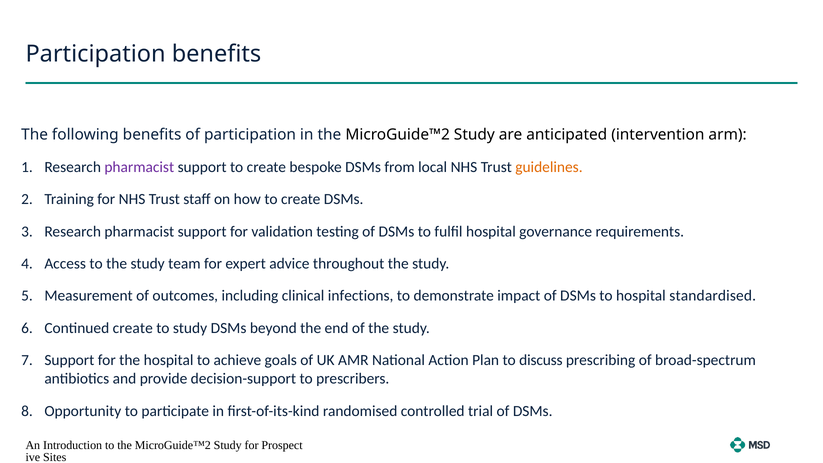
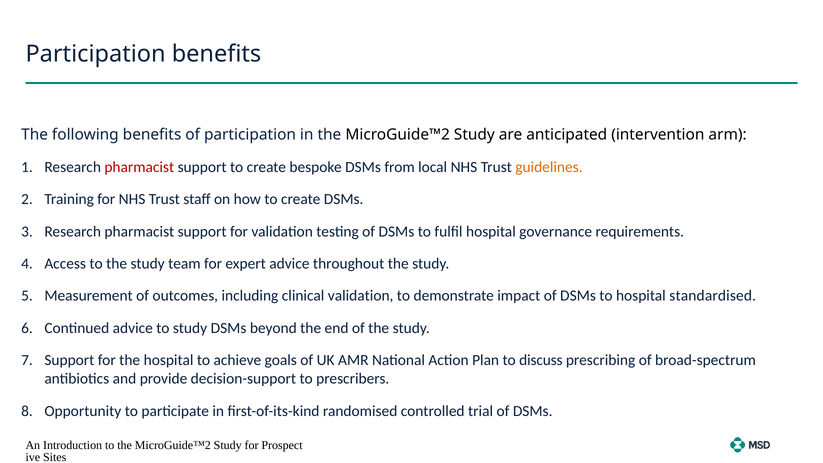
pharmacist at (139, 167) colour: purple -> red
clinical infections: infections -> validation
Continued create: create -> advice
